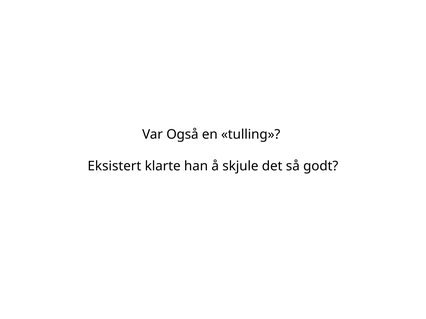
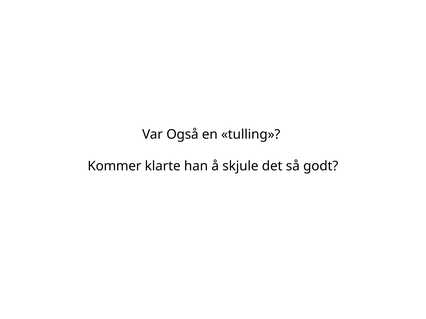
Eksistert: Eksistert -> Kommer
